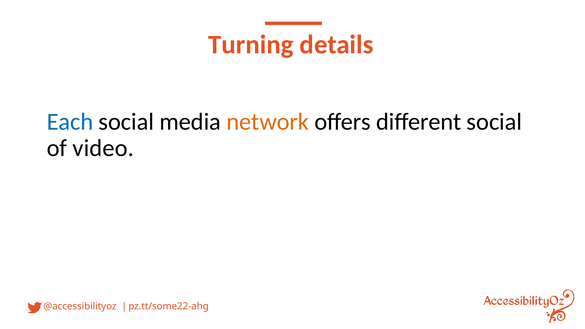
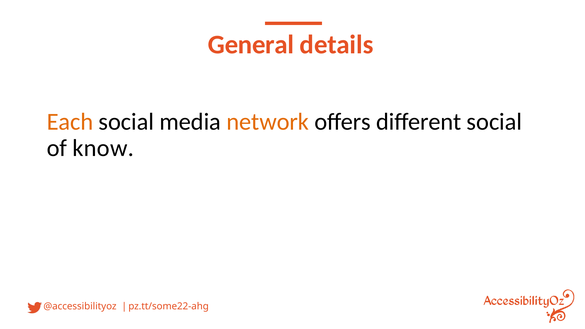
Turning: Turning -> General
Each colour: blue -> orange
video: video -> know
